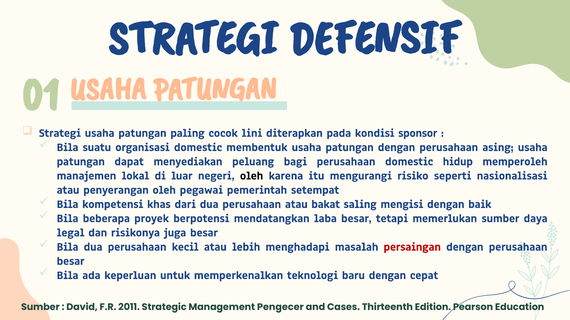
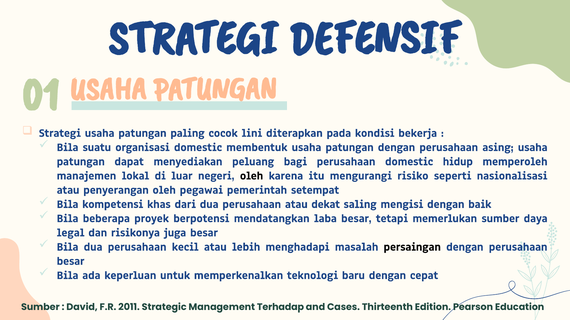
sponsor: sponsor -> bekerja
bakat: bakat -> dekat
persaingan colour: red -> black
Pengecer: Pengecer -> Terhadap
